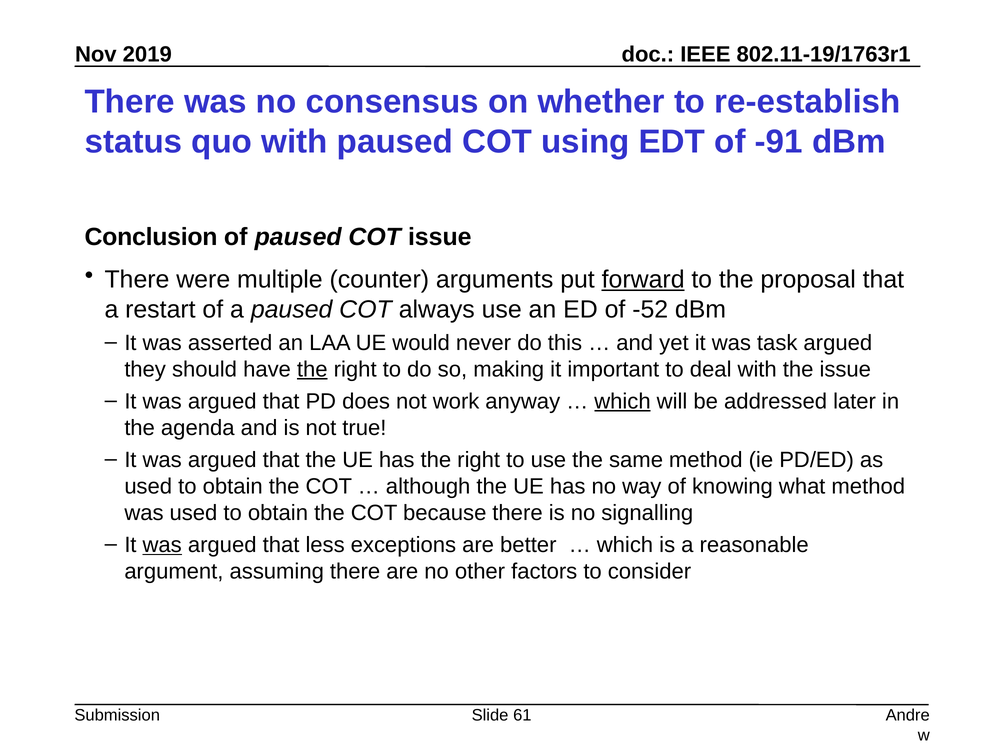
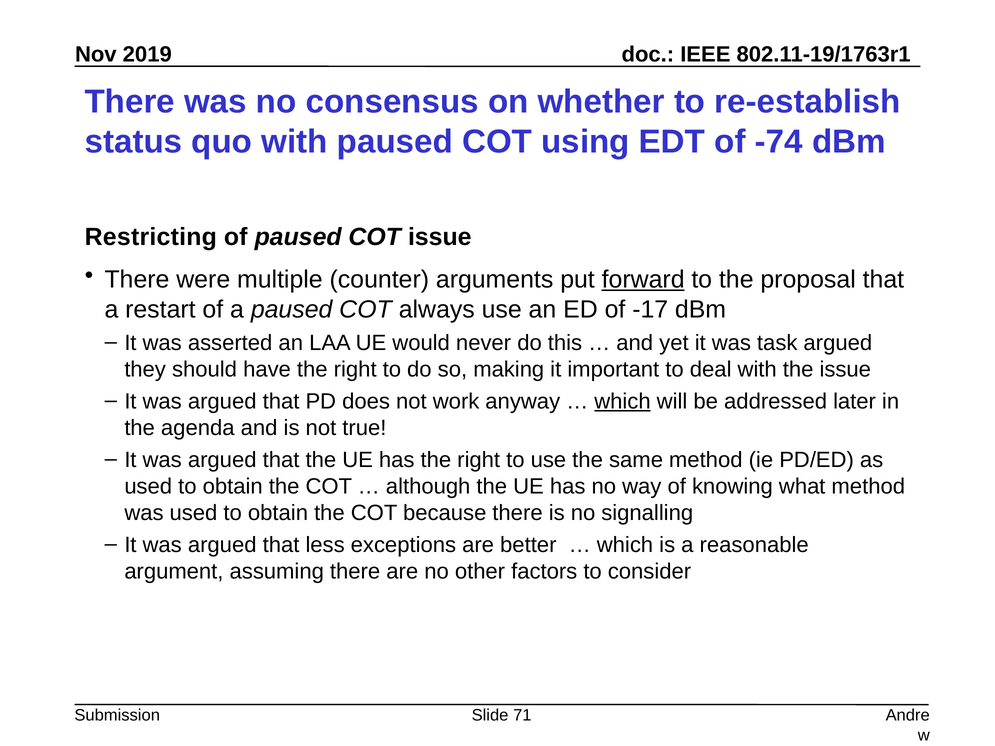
-91: -91 -> -74
Conclusion: Conclusion -> Restricting
-52: -52 -> -17
the at (312, 369) underline: present -> none
was at (162, 545) underline: present -> none
61: 61 -> 71
